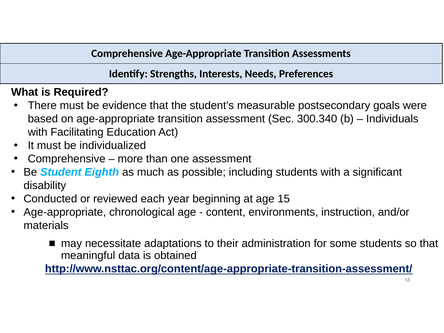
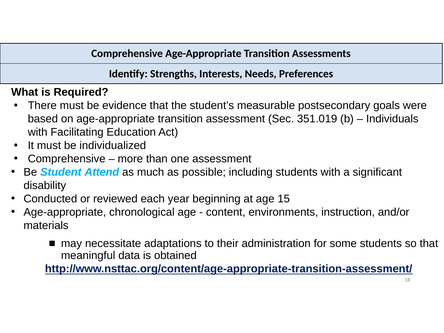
300.340: 300.340 -> 351.019
Eighth: Eighth -> Attend
